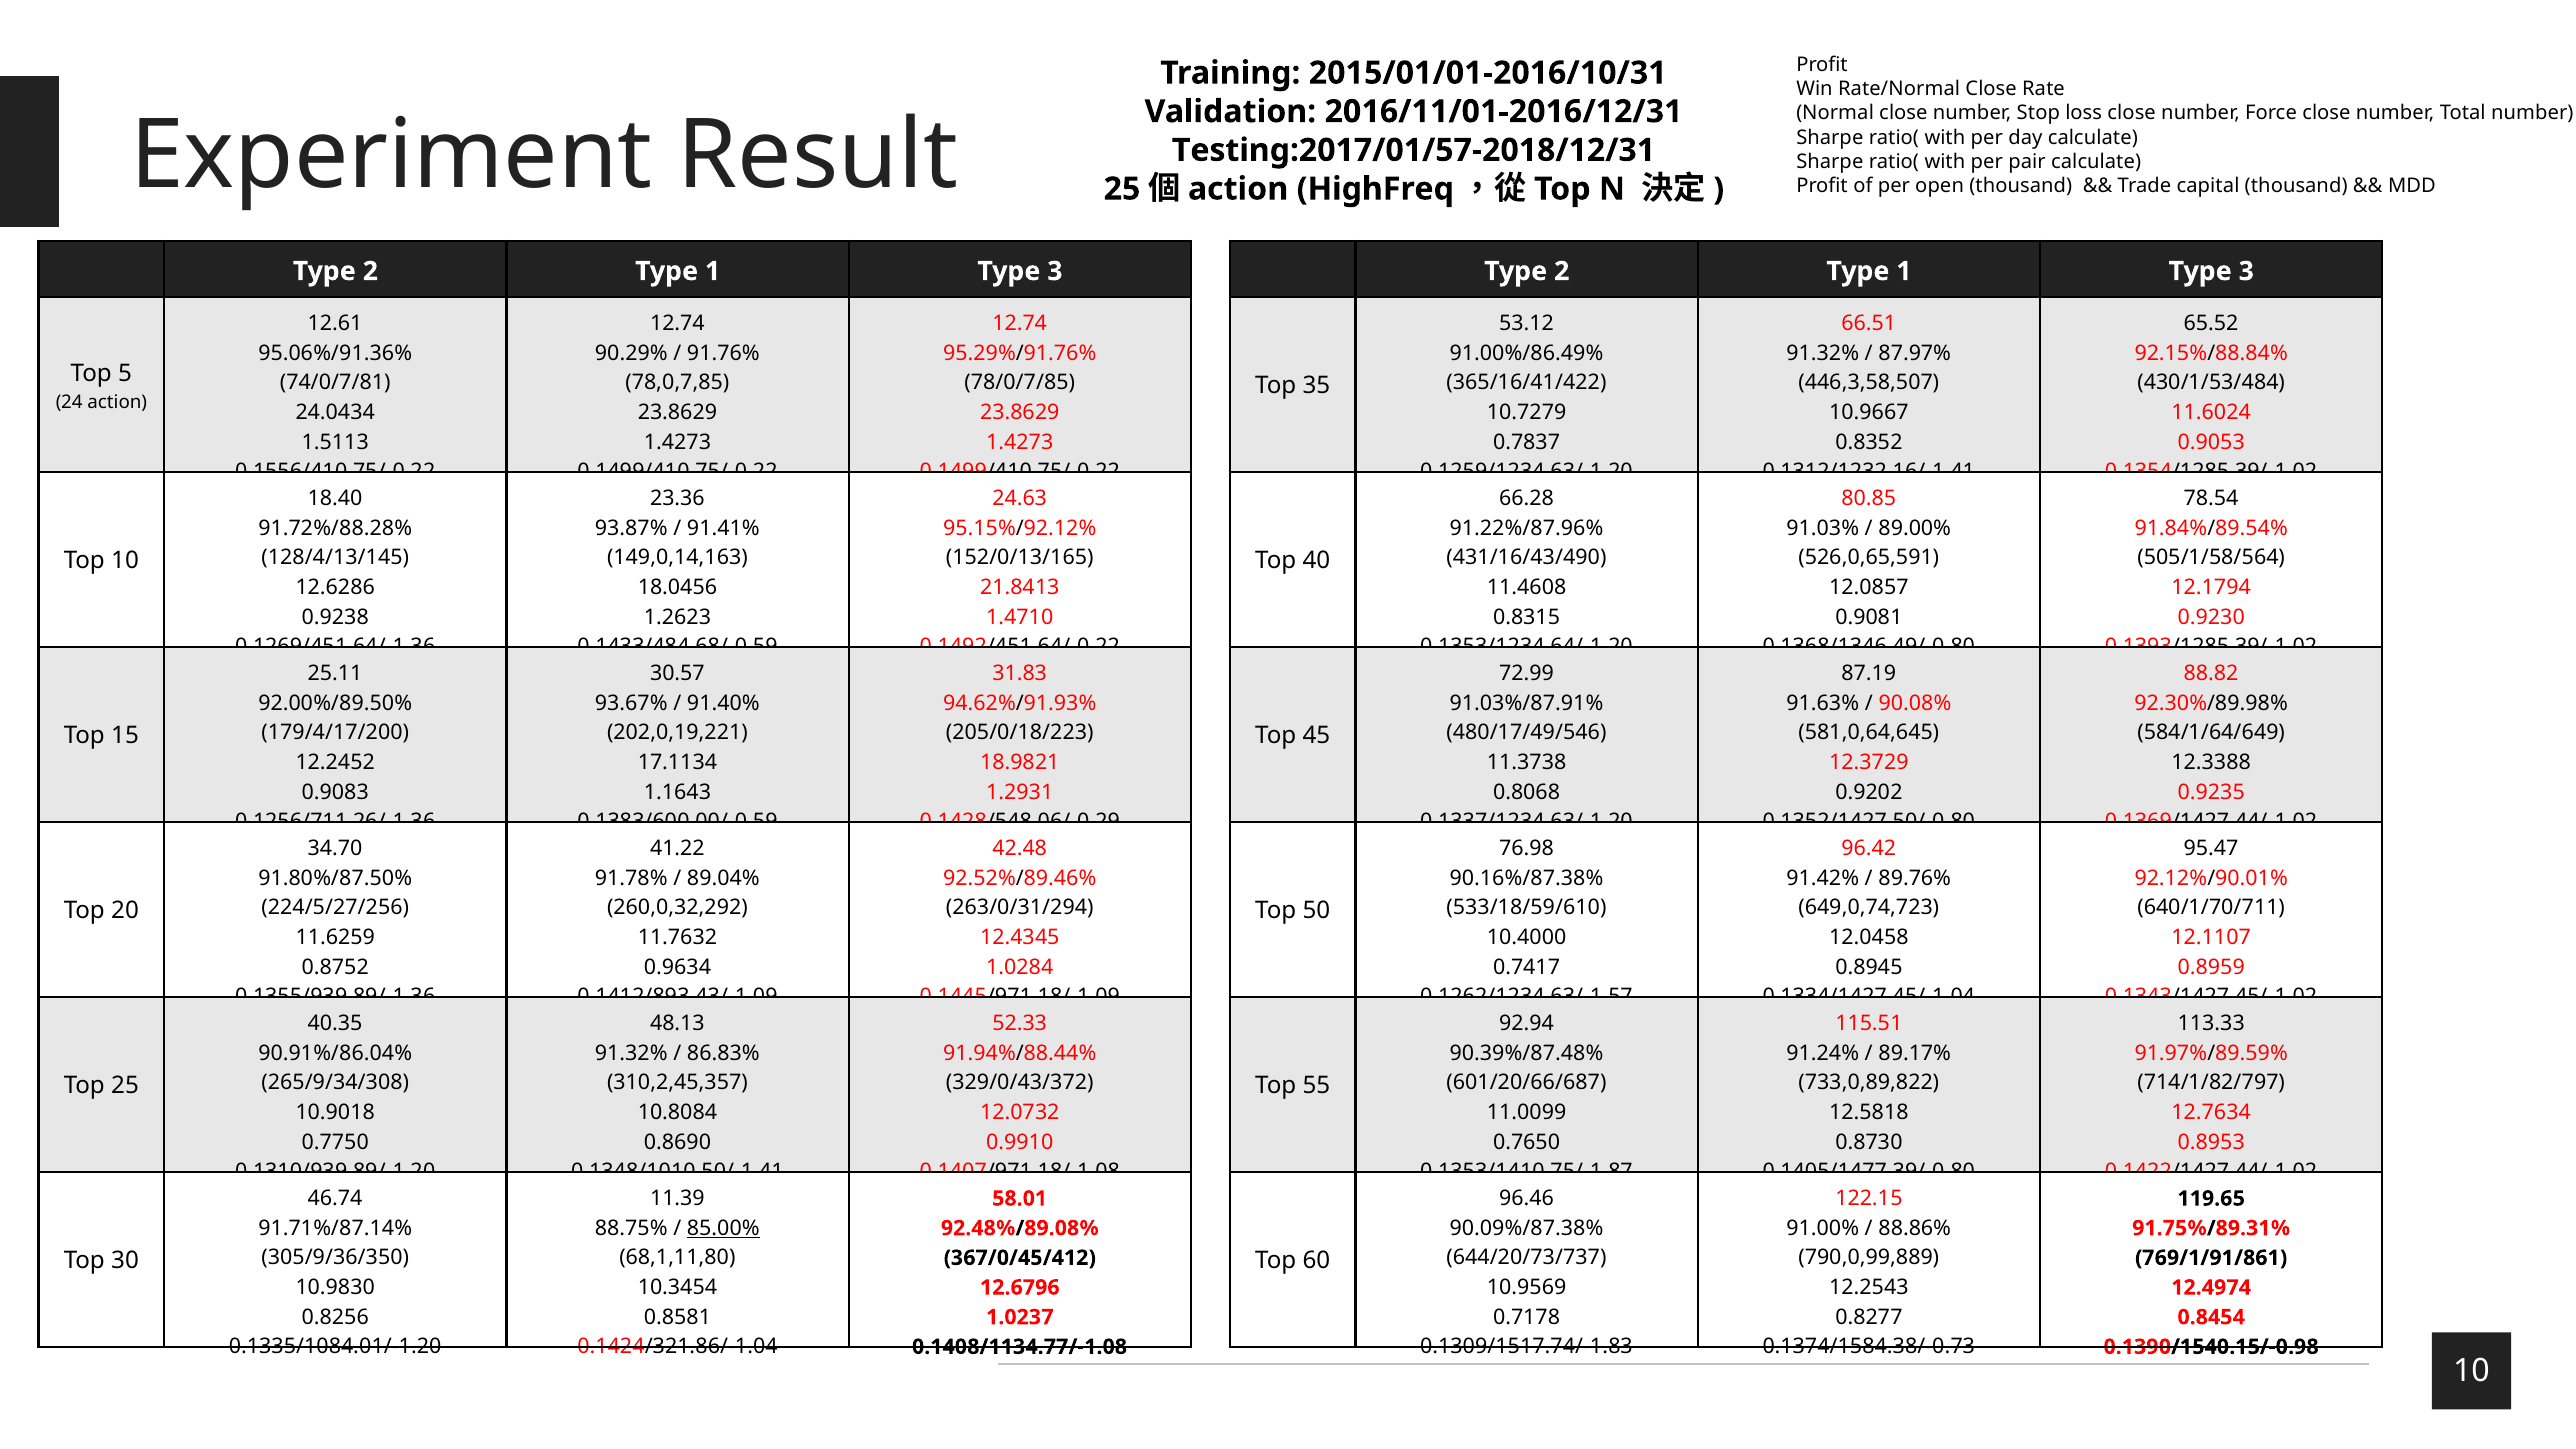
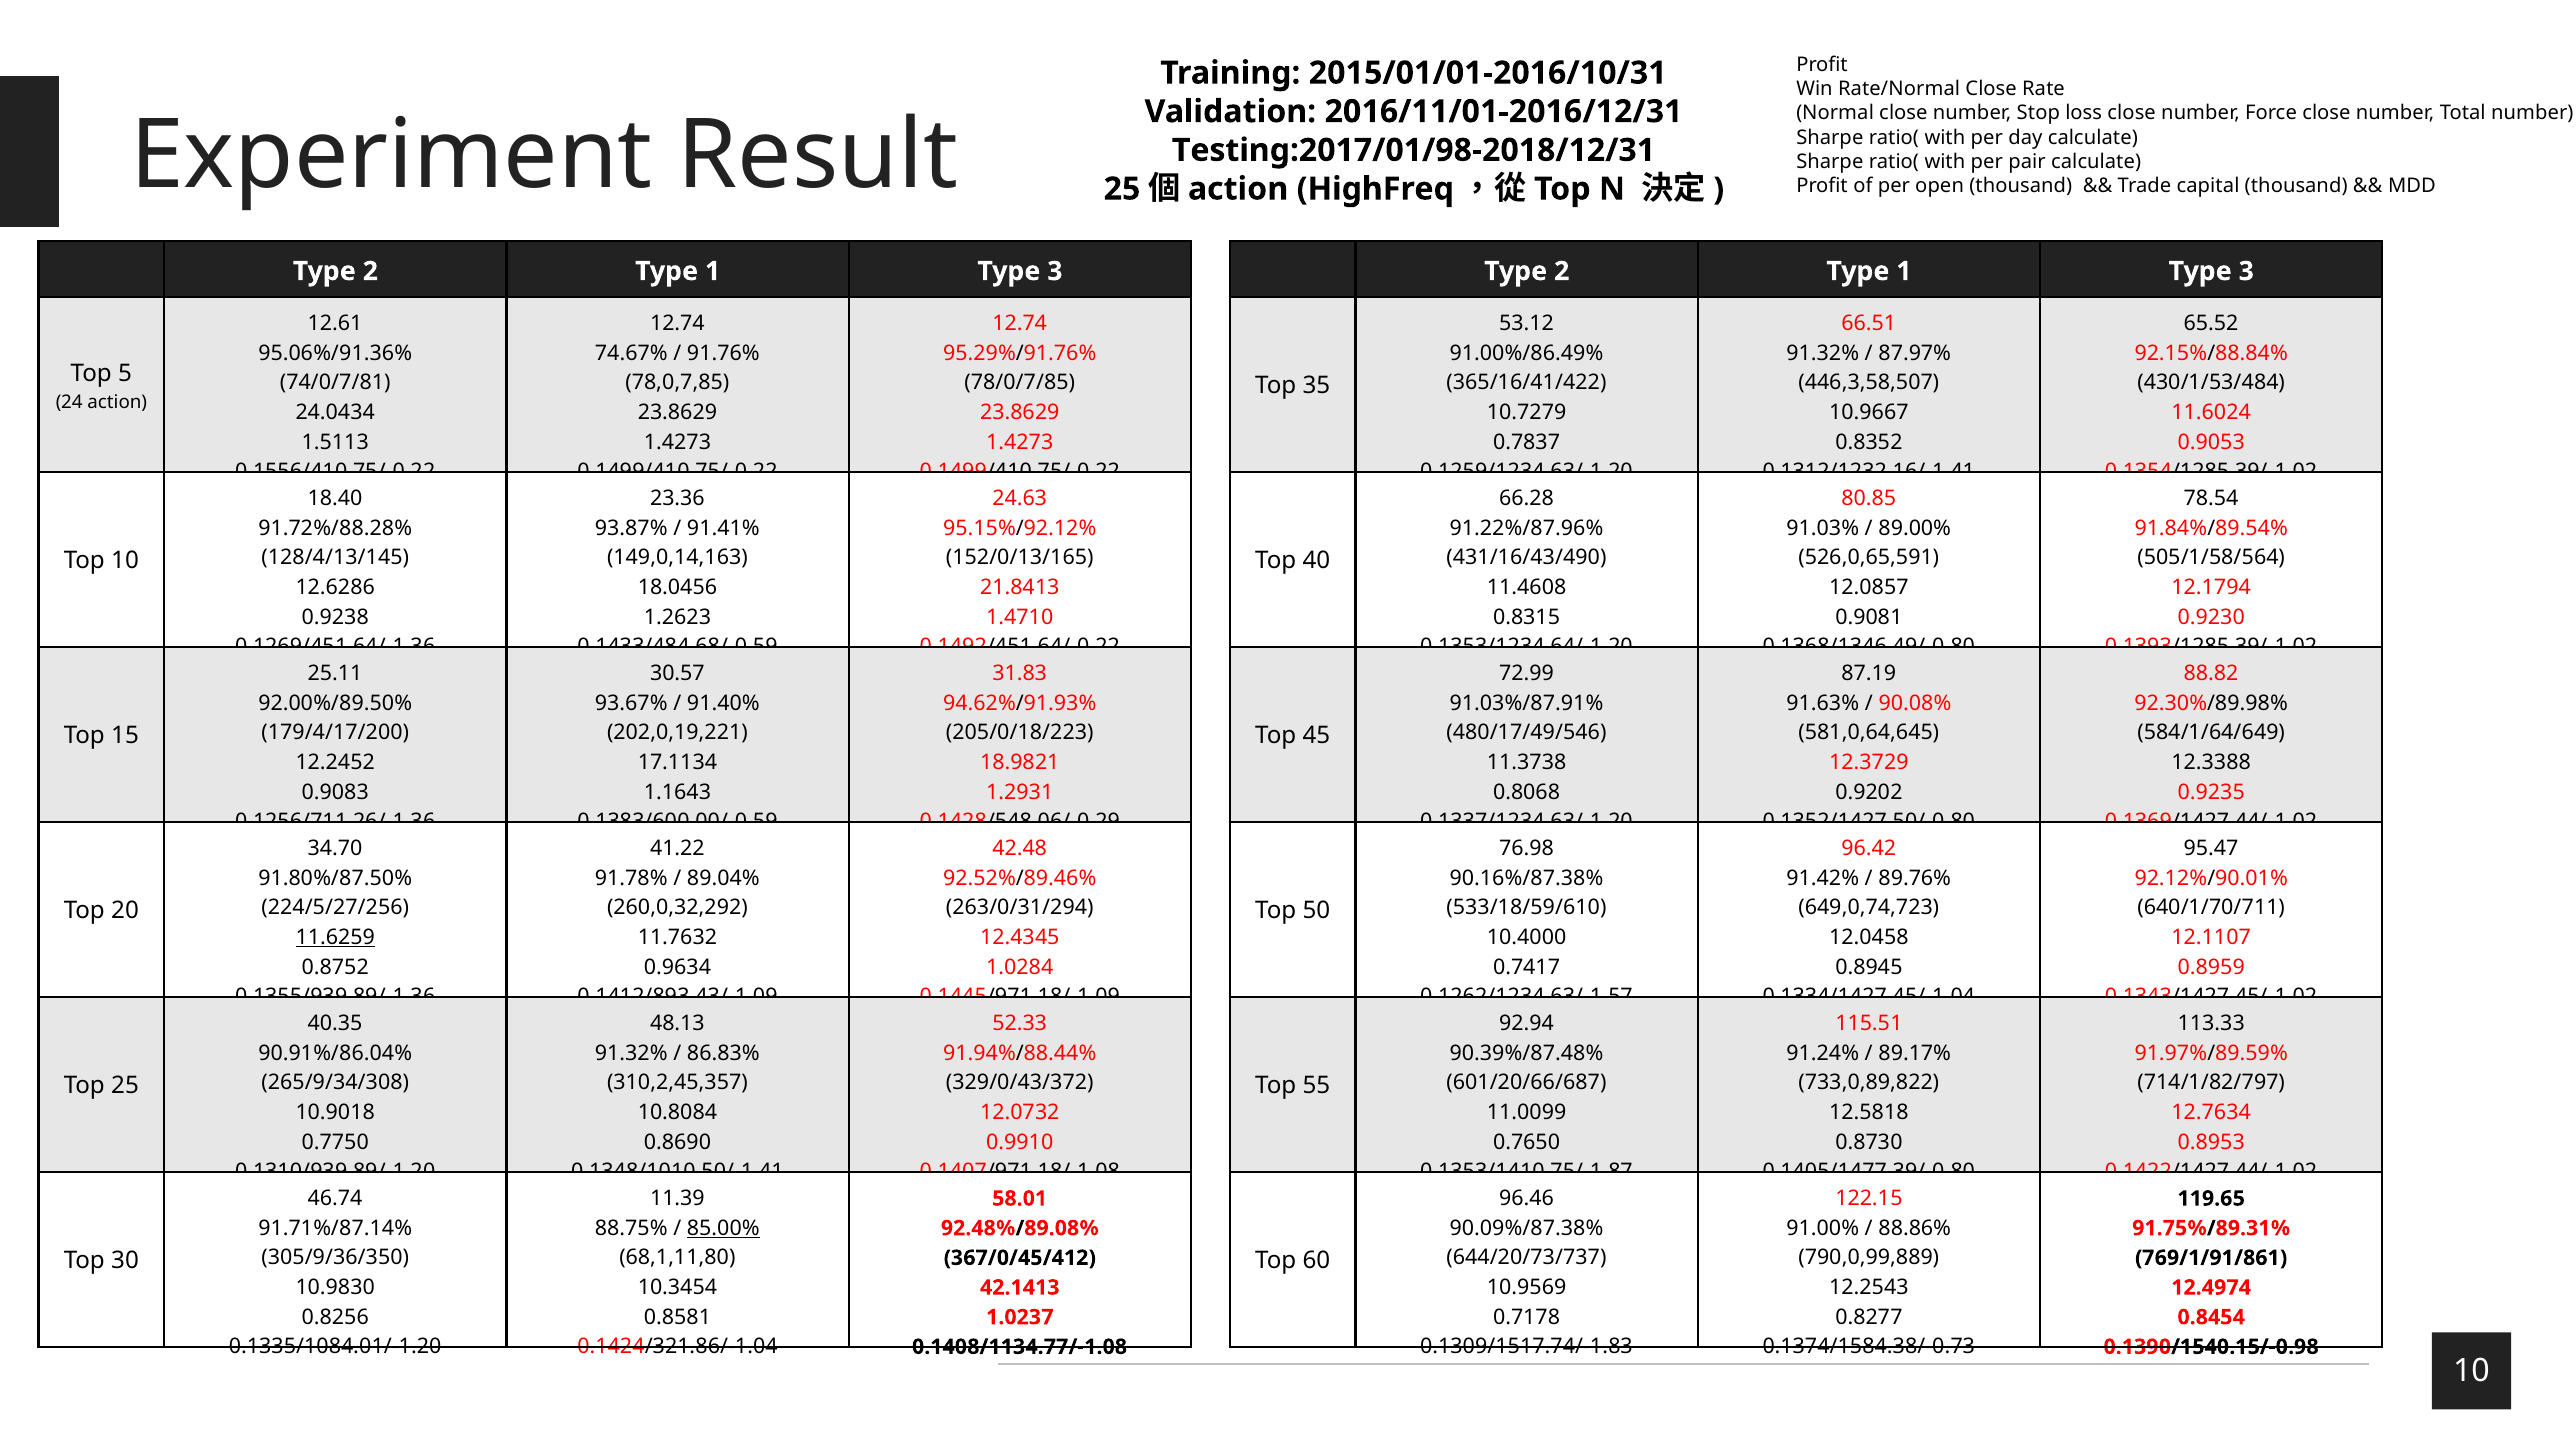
Testing:2017/01/57-2018/12/31: Testing:2017/01/57-2018/12/31 -> Testing:2017/01/98-2018/12/31
90.29%: 90.29% -> 74.67%
11.6259 underline: none -> present
12.6796: 12.6796 -> 42.1413
